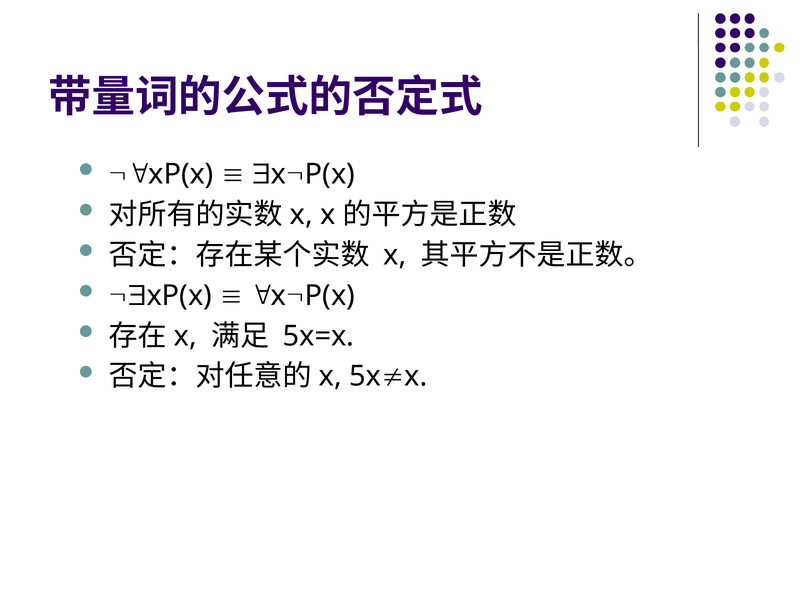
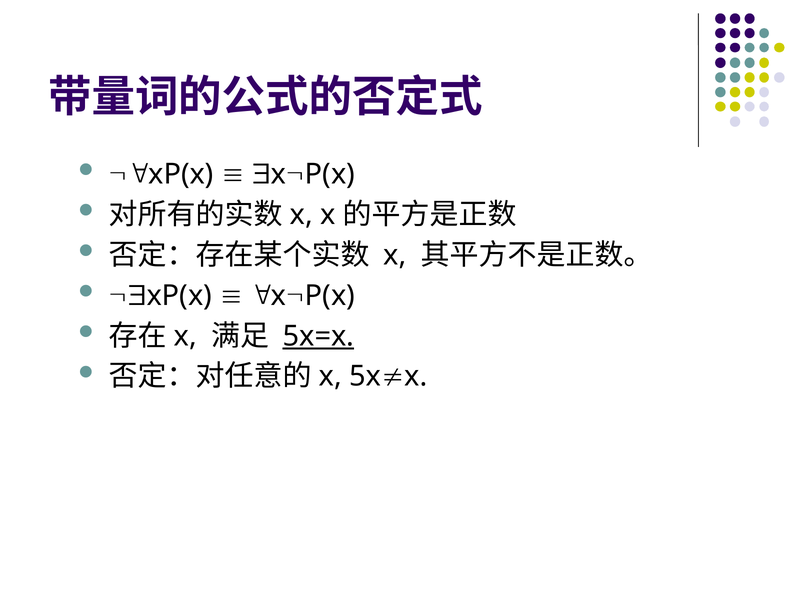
5x=x underline: none -> present
